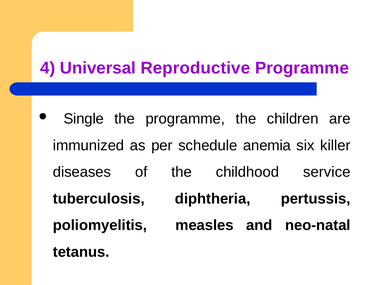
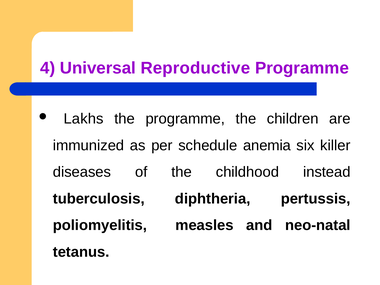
Single: Single -> Lakhs
service: service -> instead
